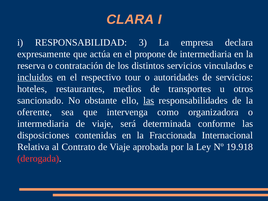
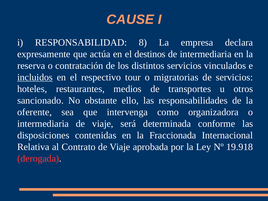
CLARA: CLARA -> CAUSE
3: 3 -> 8
propone: propone -> destinos
autoridades: autoridades -> migratorias
las at (149, 100) underline: present -> none
